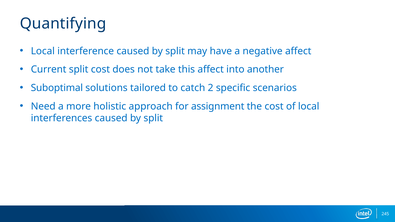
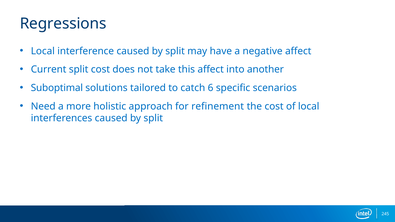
Quantifying: Quantifying -> Regressions
2: 2 -> 6
assignment: assignment -> refinement
